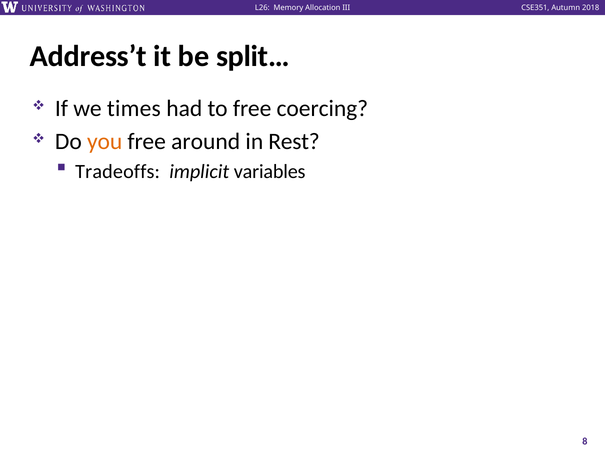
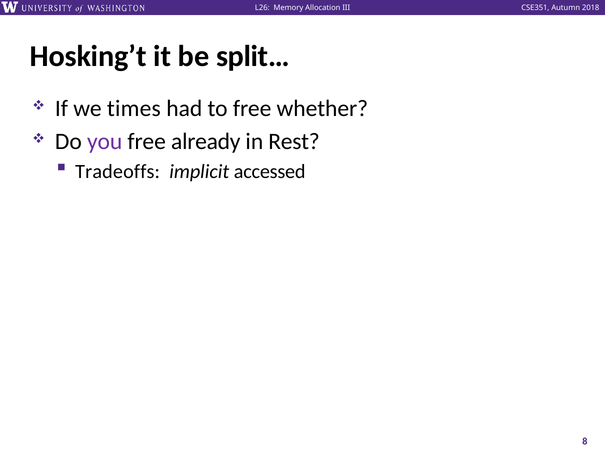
Address’t: Address’t -> Hosking’t
coercing: coercing -> whether
you colour: orange -> purple
around: around -> already
variables: variables -> accessed
